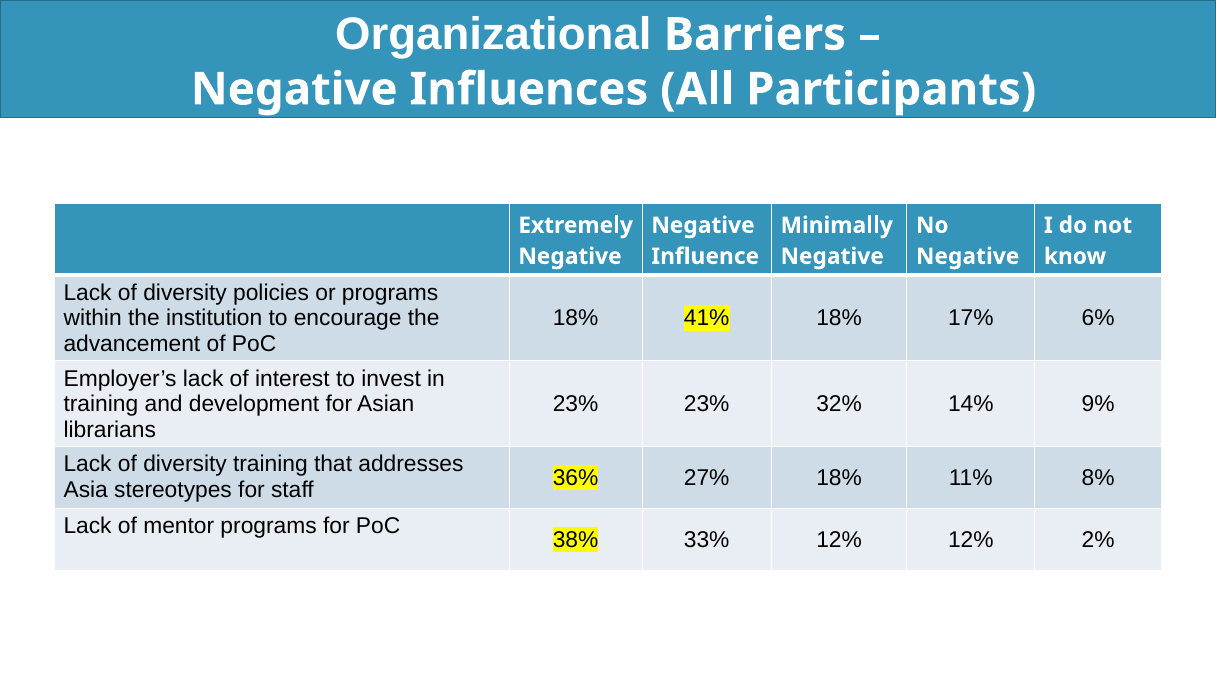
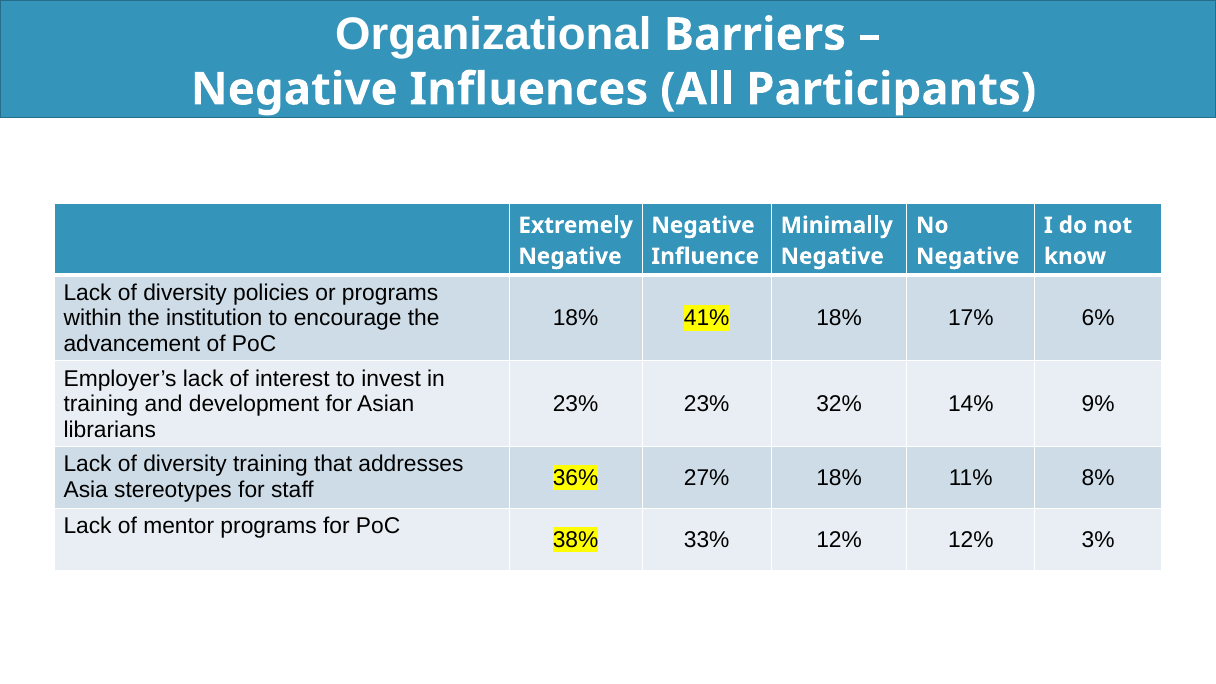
2%: 2% -> 3%
